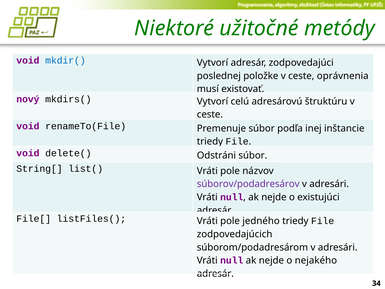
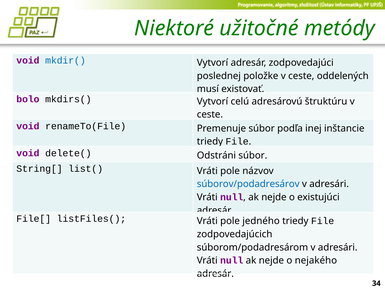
oprávnenia: oprávnenia -> oddelených
nový: nový -> bolo
súborov/podadresárov colour: purple -> blue
